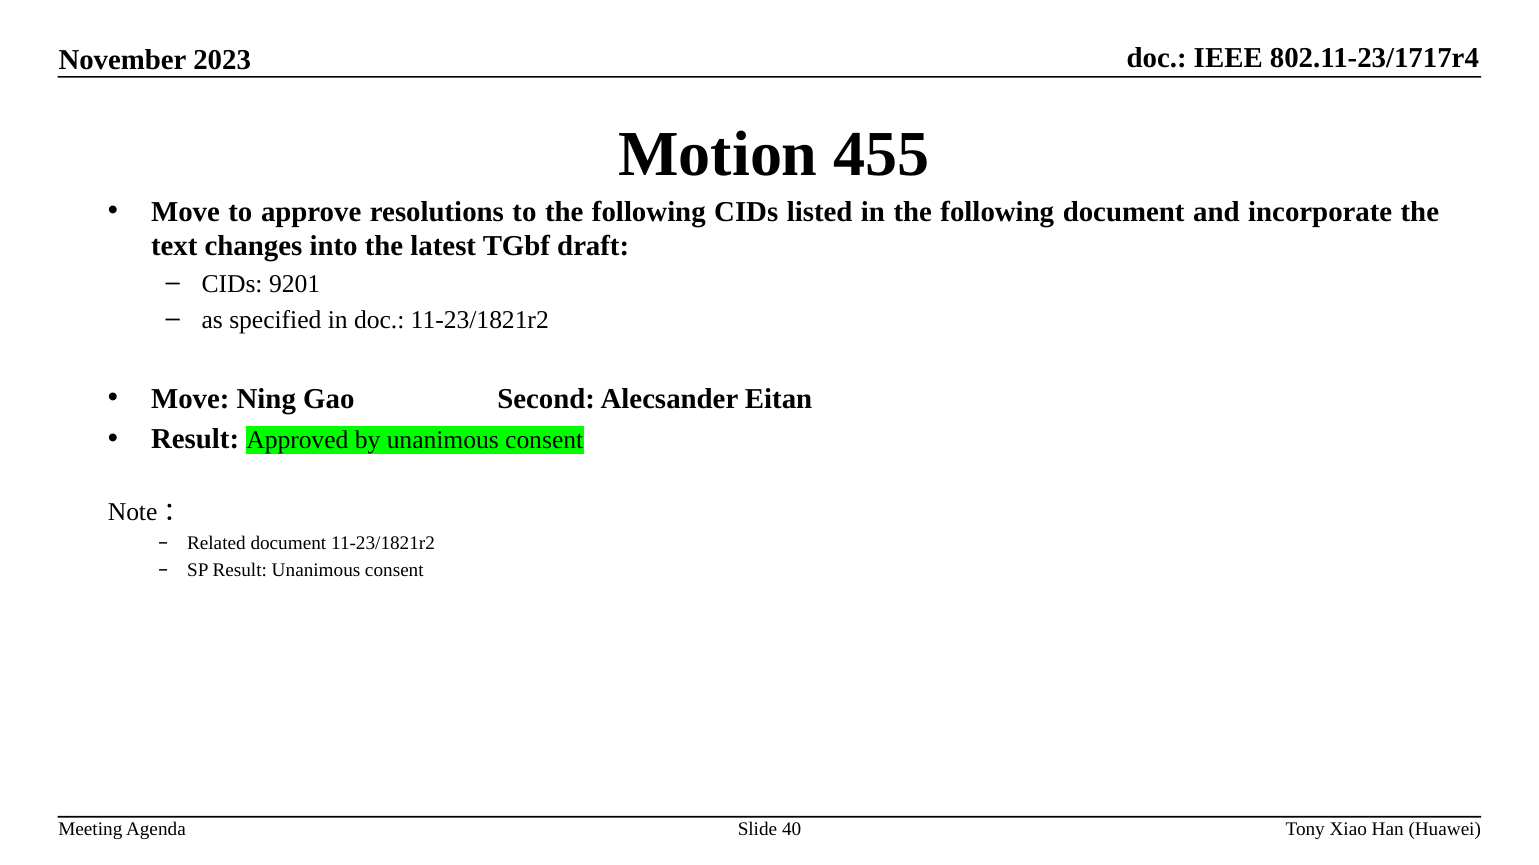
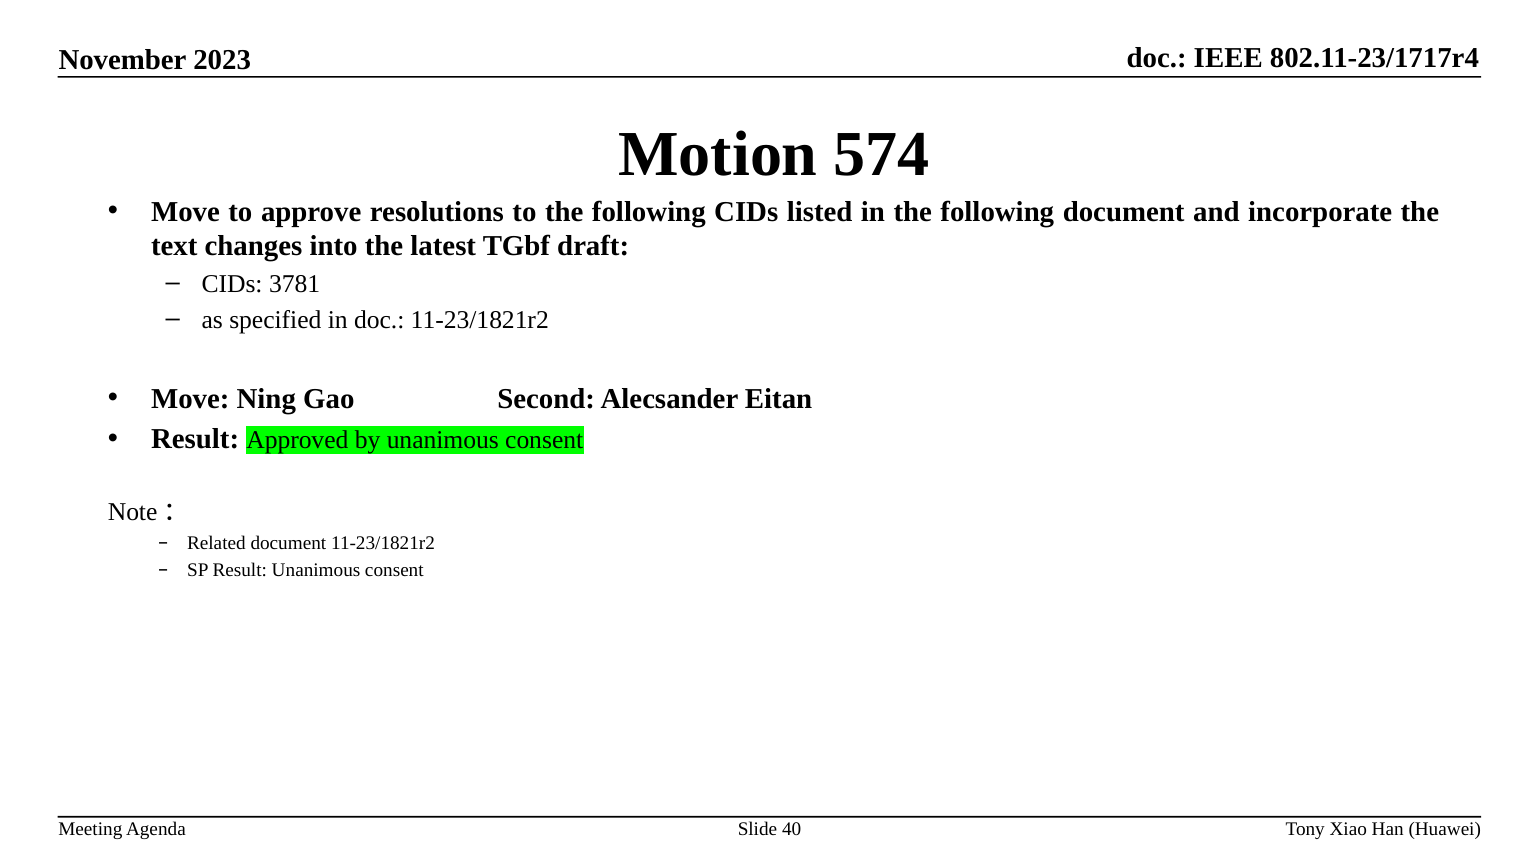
455: 455 -> 574
9201: 9201 -> 3781
